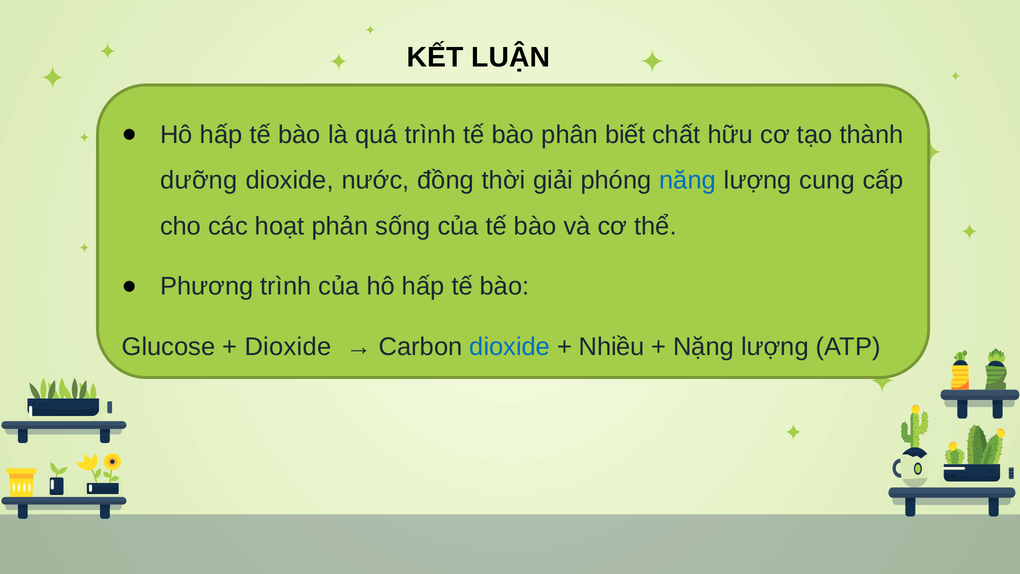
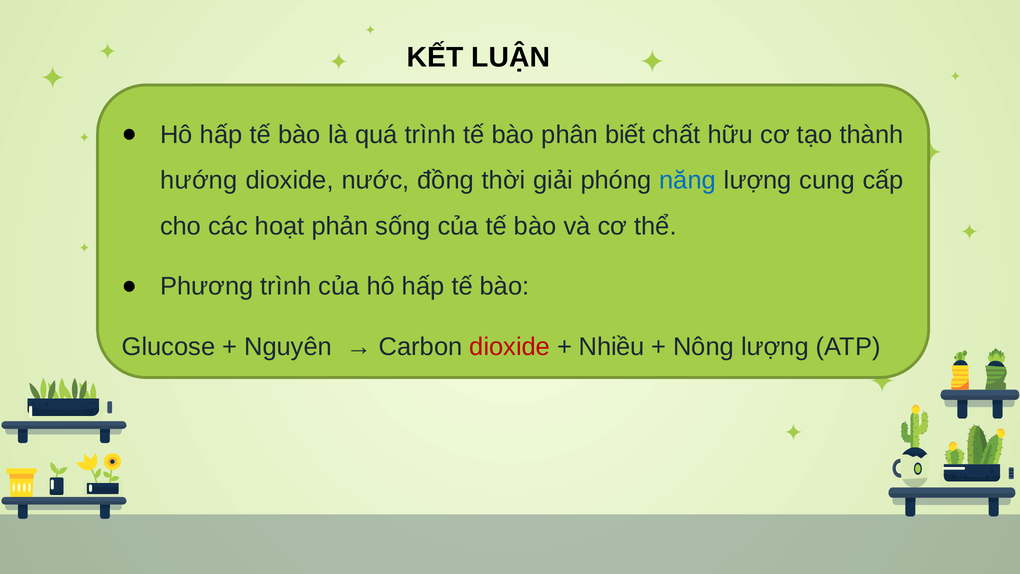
dưỡng: dưỡng -> hướng
Dioxide at (288, 347): Dioxide -> Nguyên
dioxide at (510, 347) colour: blue -> red
Nặng: Nặng -> Nông
